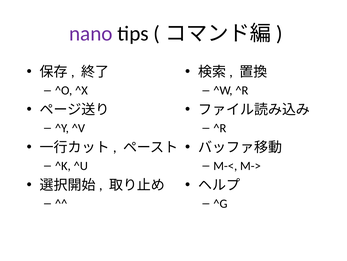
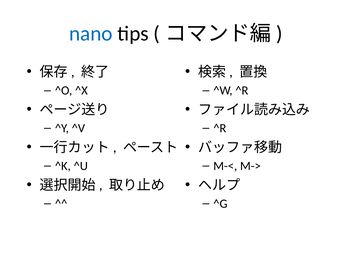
nano colour: purple -> blue
